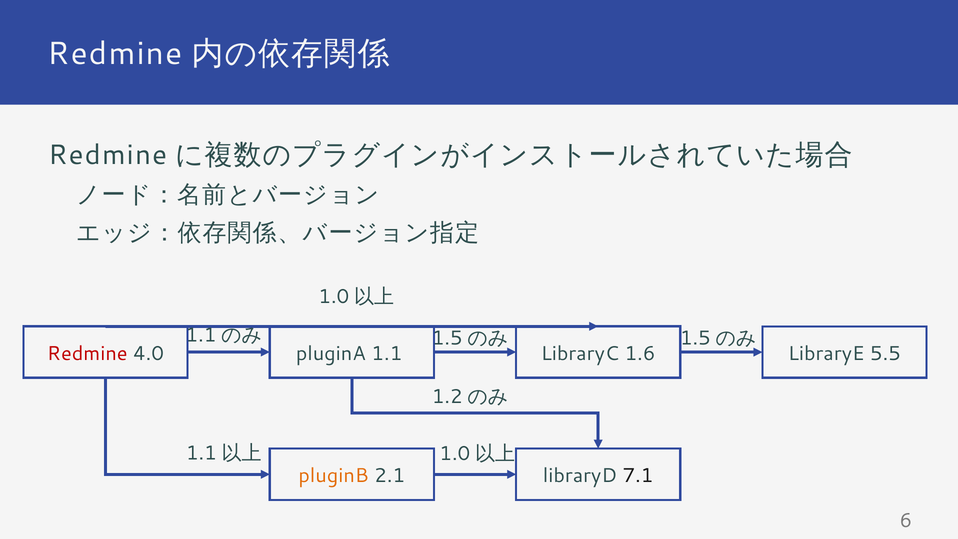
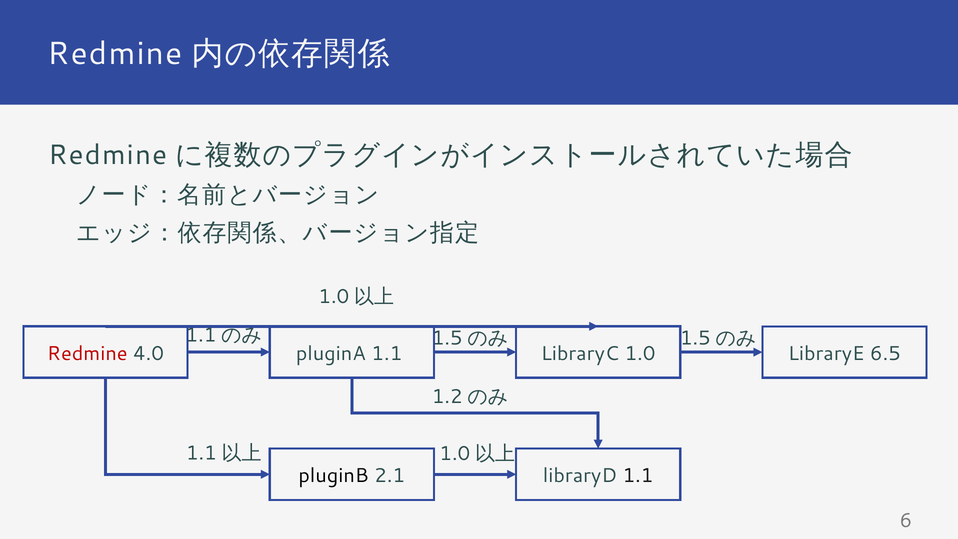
1.6: 1.6 -> 1.0
5.5: 5.5 -> 6.5
pluginB colour: orange -> black
libraryD 7.1: 7.1 -> 1.1
